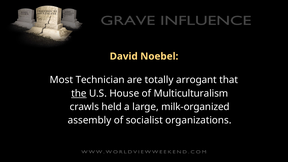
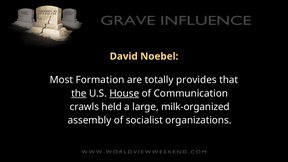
Technician: Technician -> Formation
arrogant: arrogant -> provides
House underline: none -> present
Multiculturalism: Multiculturalism -> Communication
